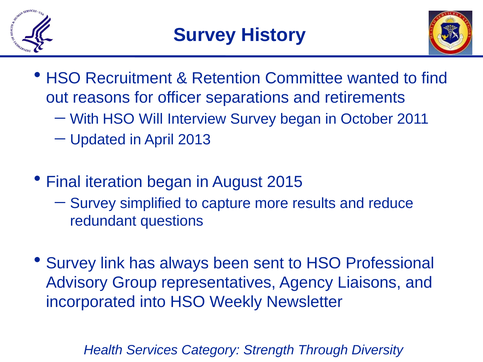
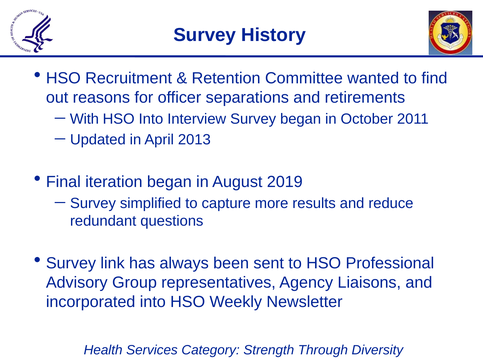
HSO Will: Will -> Into
2015: 2015 -> 2019
